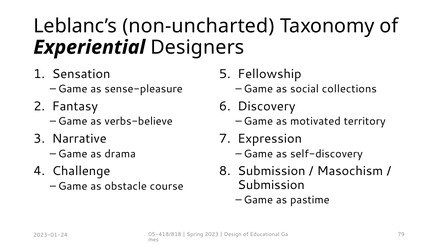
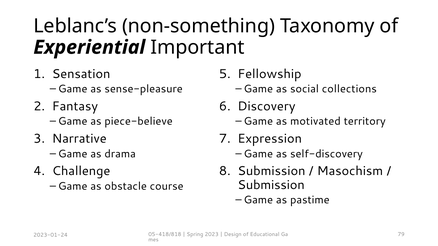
non-uncharted: non-uncharted -> non-something
Designers: Designers -> Important
verbs-believe: verbs-believe -> piece-believe
